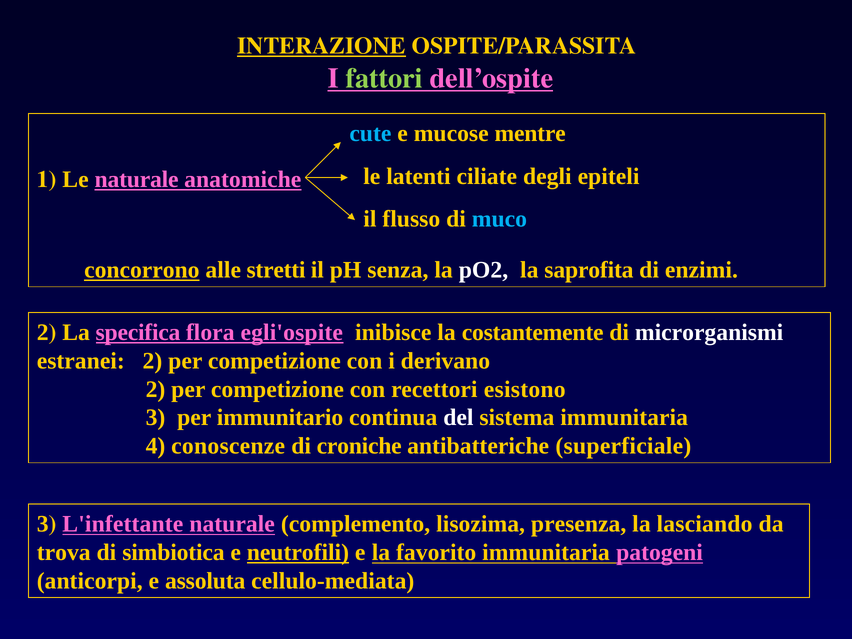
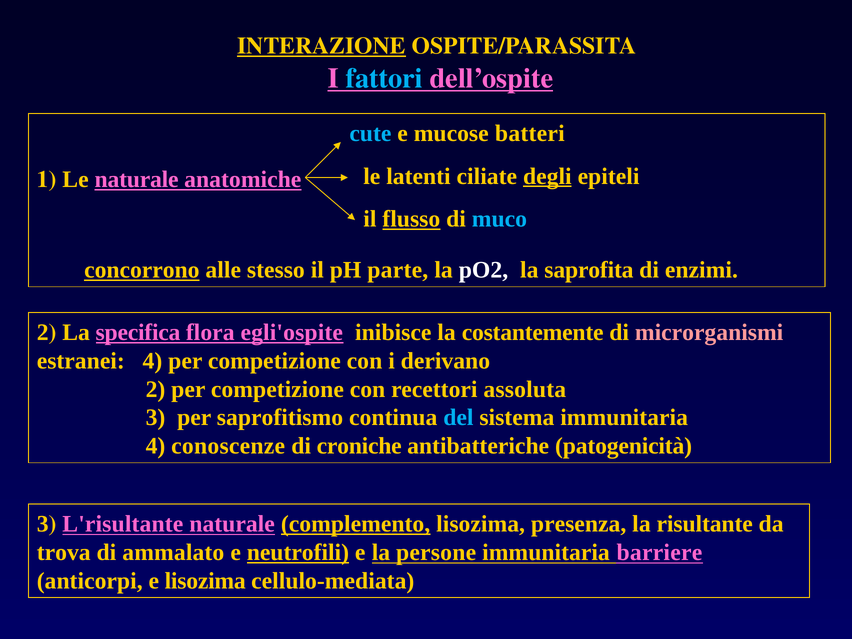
fattori colour: light green -> light blue
mentre: mentre -> batteri
degli underline: none -> present
flusso underline: none -> present
stretti: stretti -> stesso
senza: senza -> parte
microrganismi colour: white -> pink
estranei 2: 2 -> 4
esistono: esistono -> assoluta
immunitario: immunitario -> saprofitismo
del colour: white -> light blue
superficiale: superficiale -> patogenicità
L'infettante: L'infettante -> L'risultante
complemento underline: none -> present
lasciando: lasciando -> risultante
simbiotica: simbiotica -> ammalato
favorito: favorito -> persone
patogeni: patogeni -> barriere
e assoluta: assoluta -> lisozima
